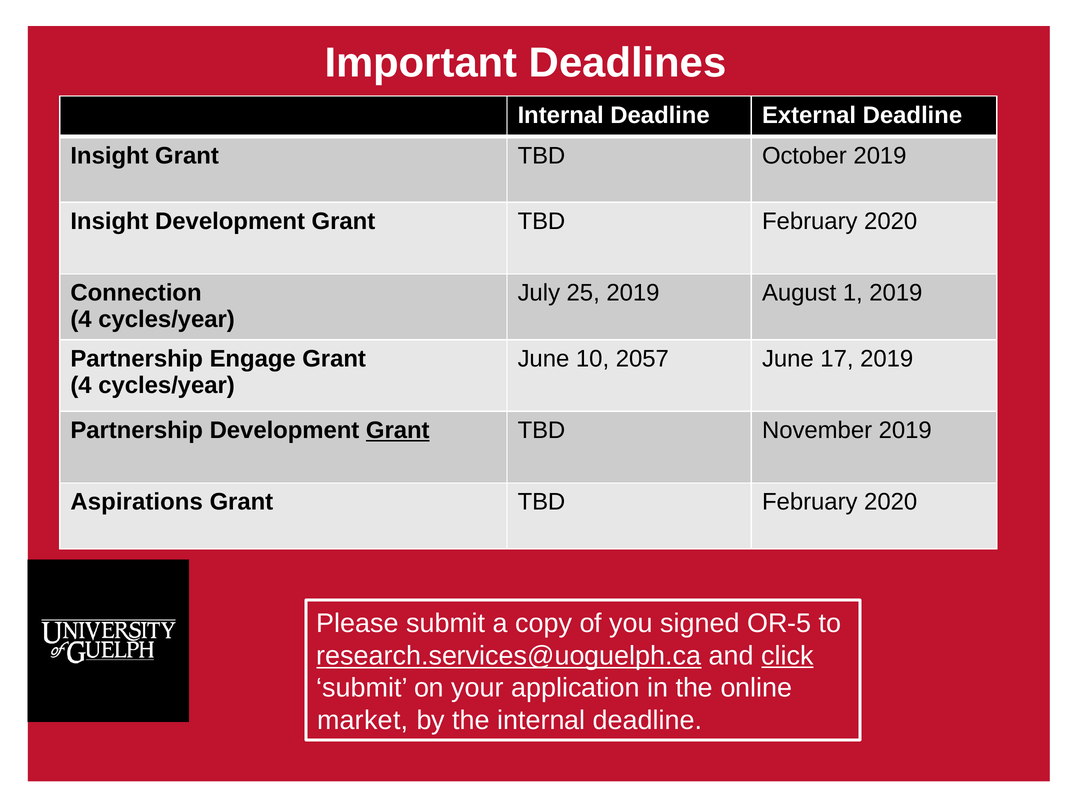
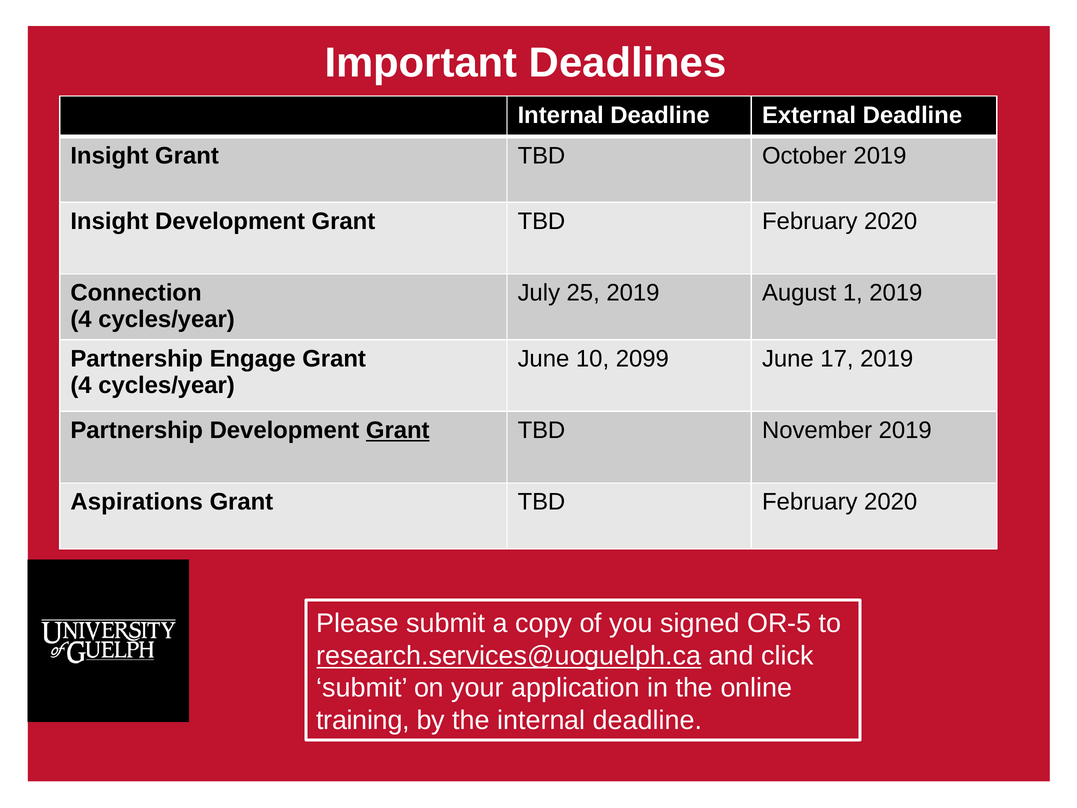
2057: 2057 -> 2099
click underline: present -> none
market: market -> training
